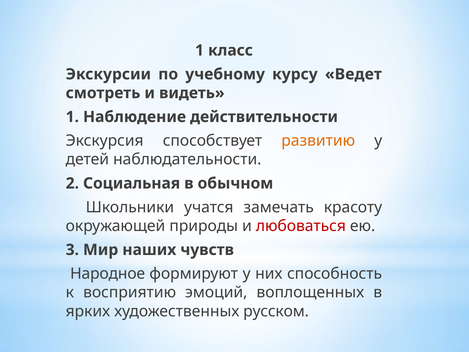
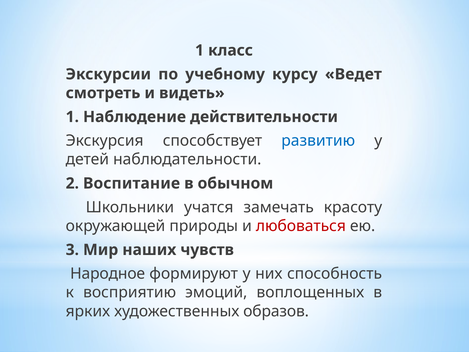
развитию colour: orange -> blue
Социальная: Социальная -> Воспитание
русском: русском -> образов
